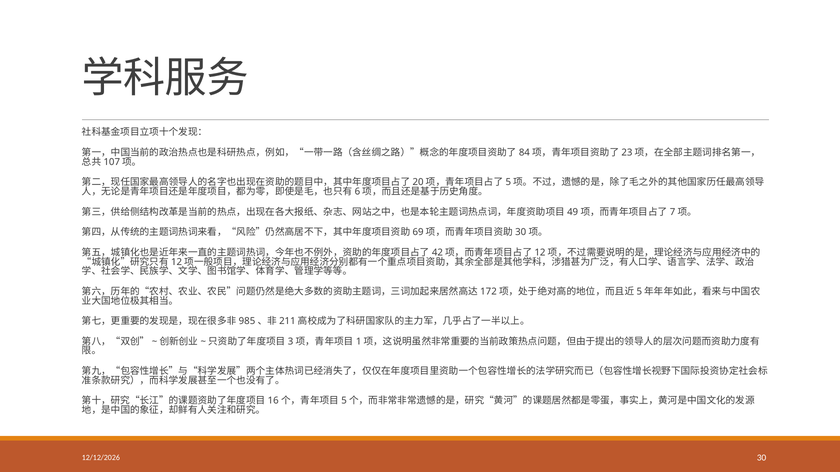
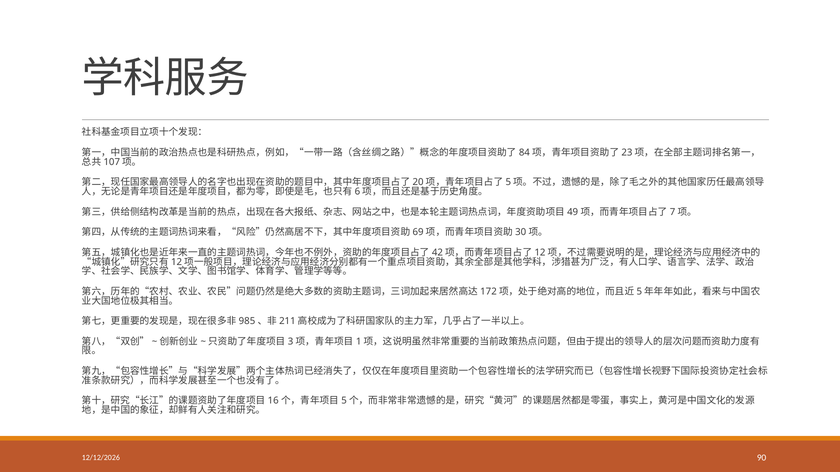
30: 30 -> 90
